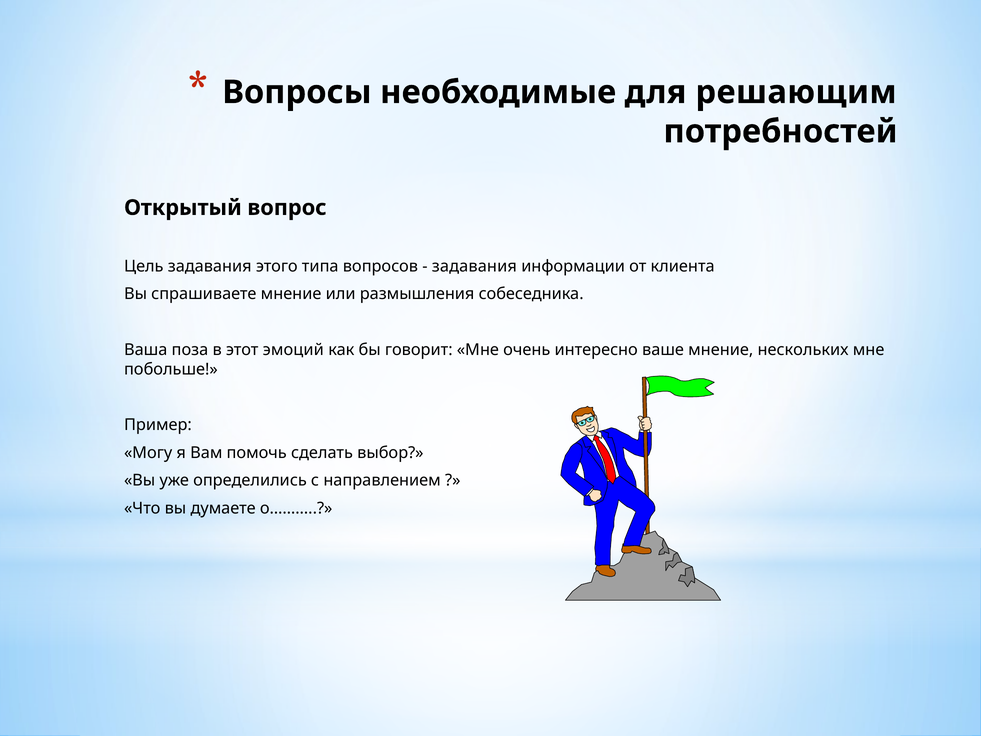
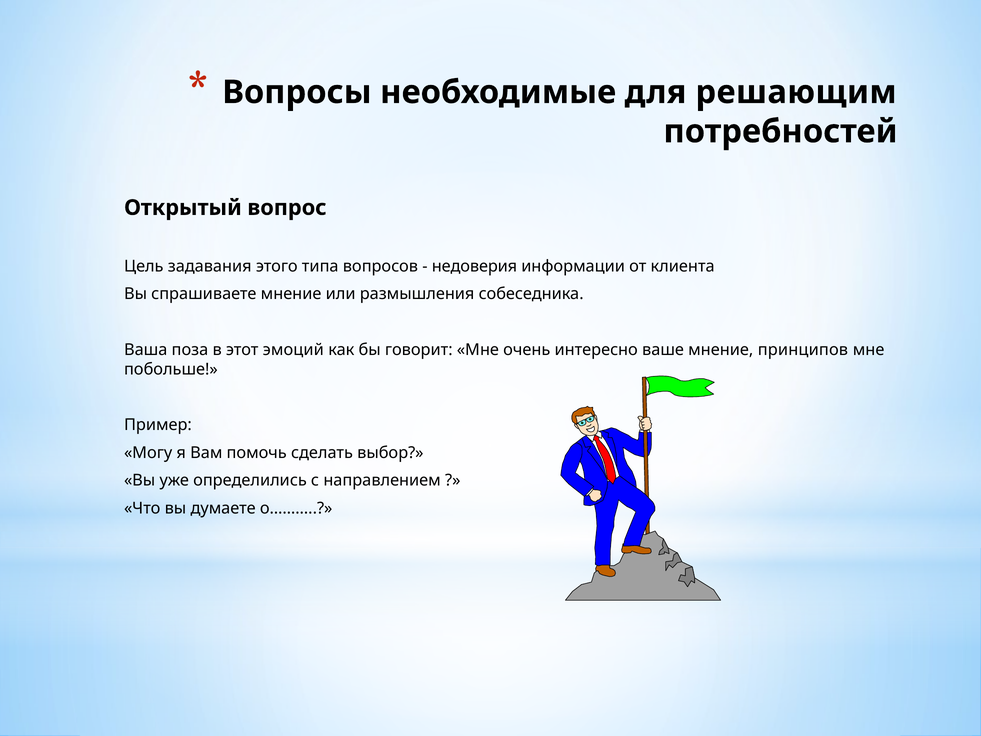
задавания at (474, 266): задавания -> недоверия
нескольких: нескольких -> принципов
